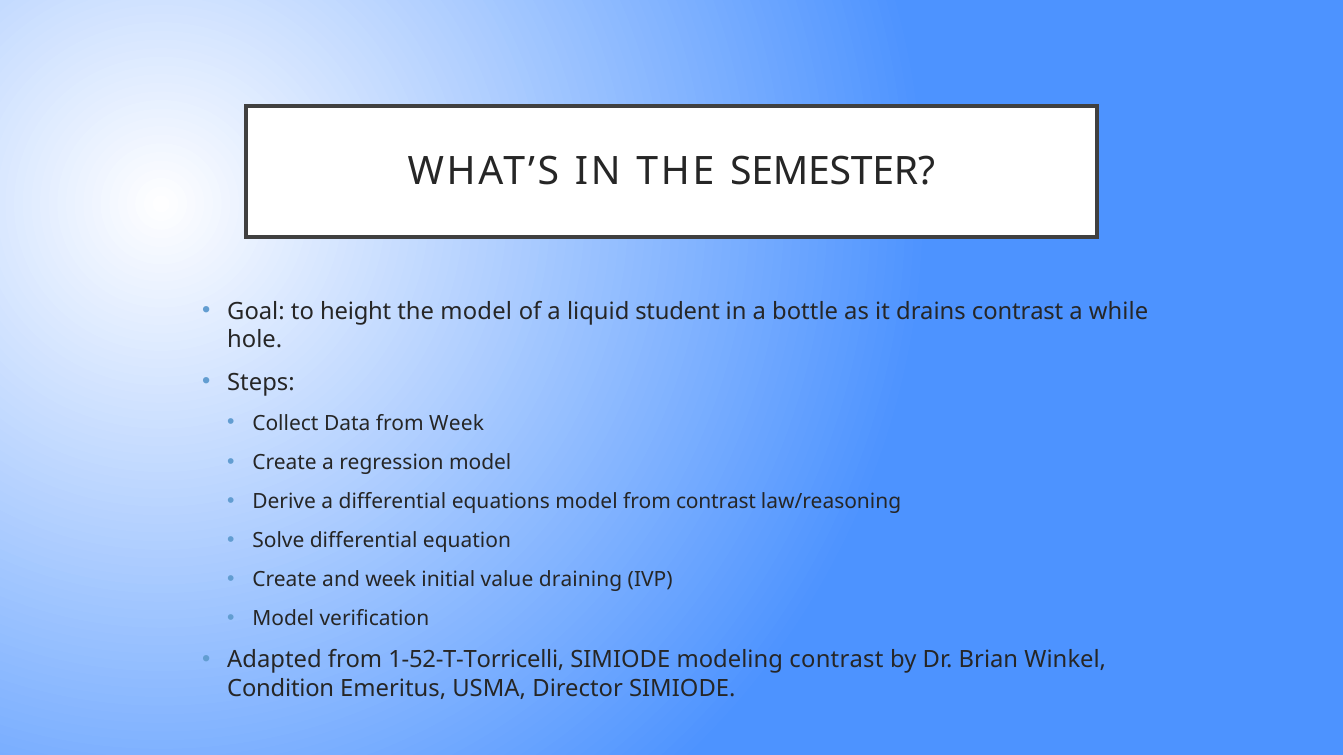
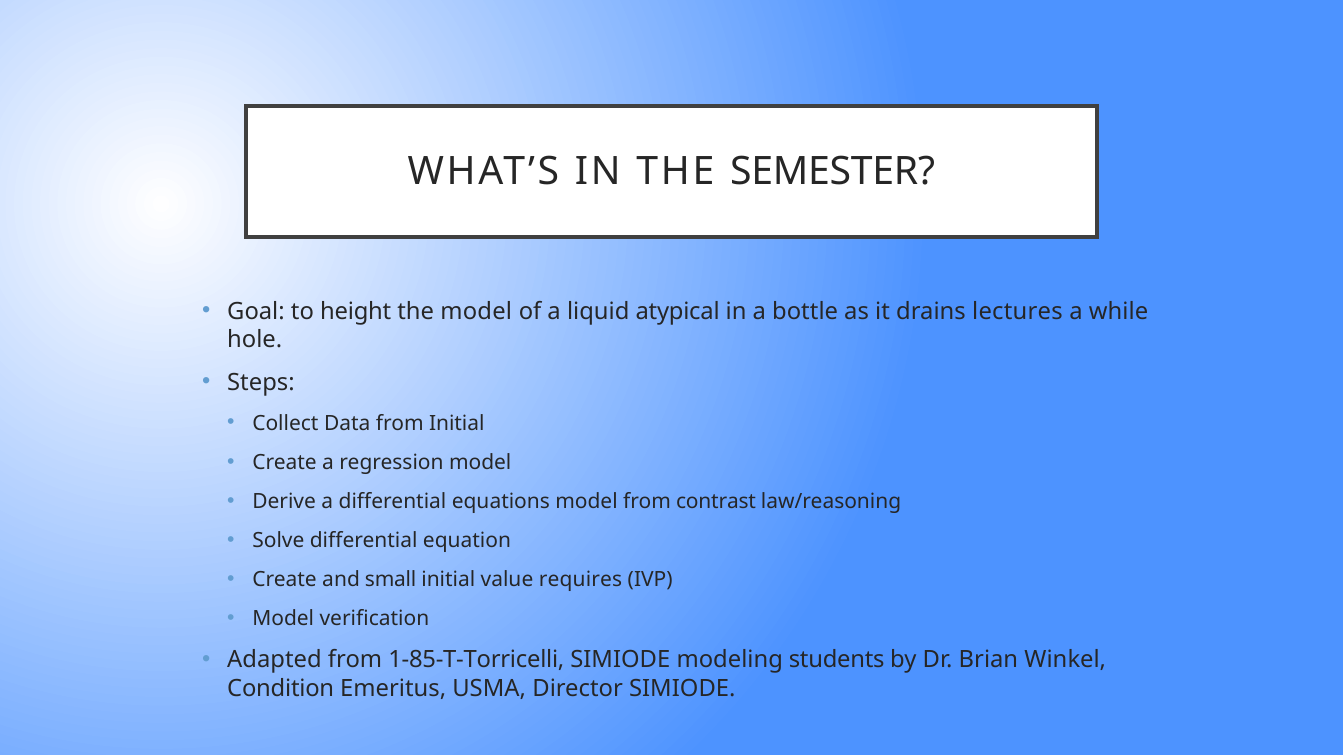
student: student -> atypical
drains contrast: contrast -> lectures
from Week: Week -> Initial
and week: week -> small
draining: draining -> requires
1-52-T-Torricelli: 1-52-T-Torricelli -> 1-85-T-Torricelli
modeling contrast: contrast -> students
